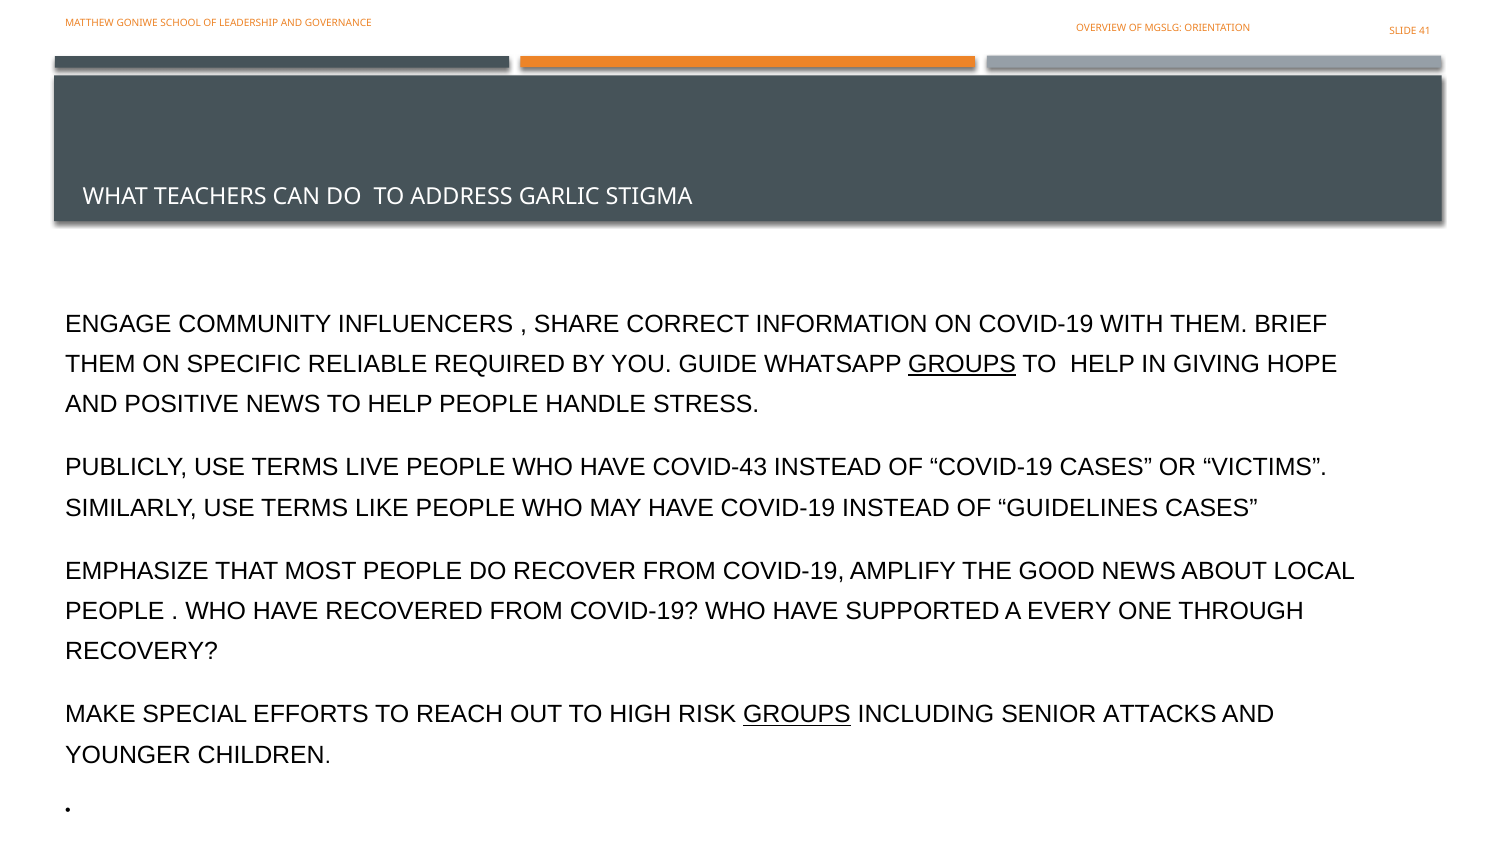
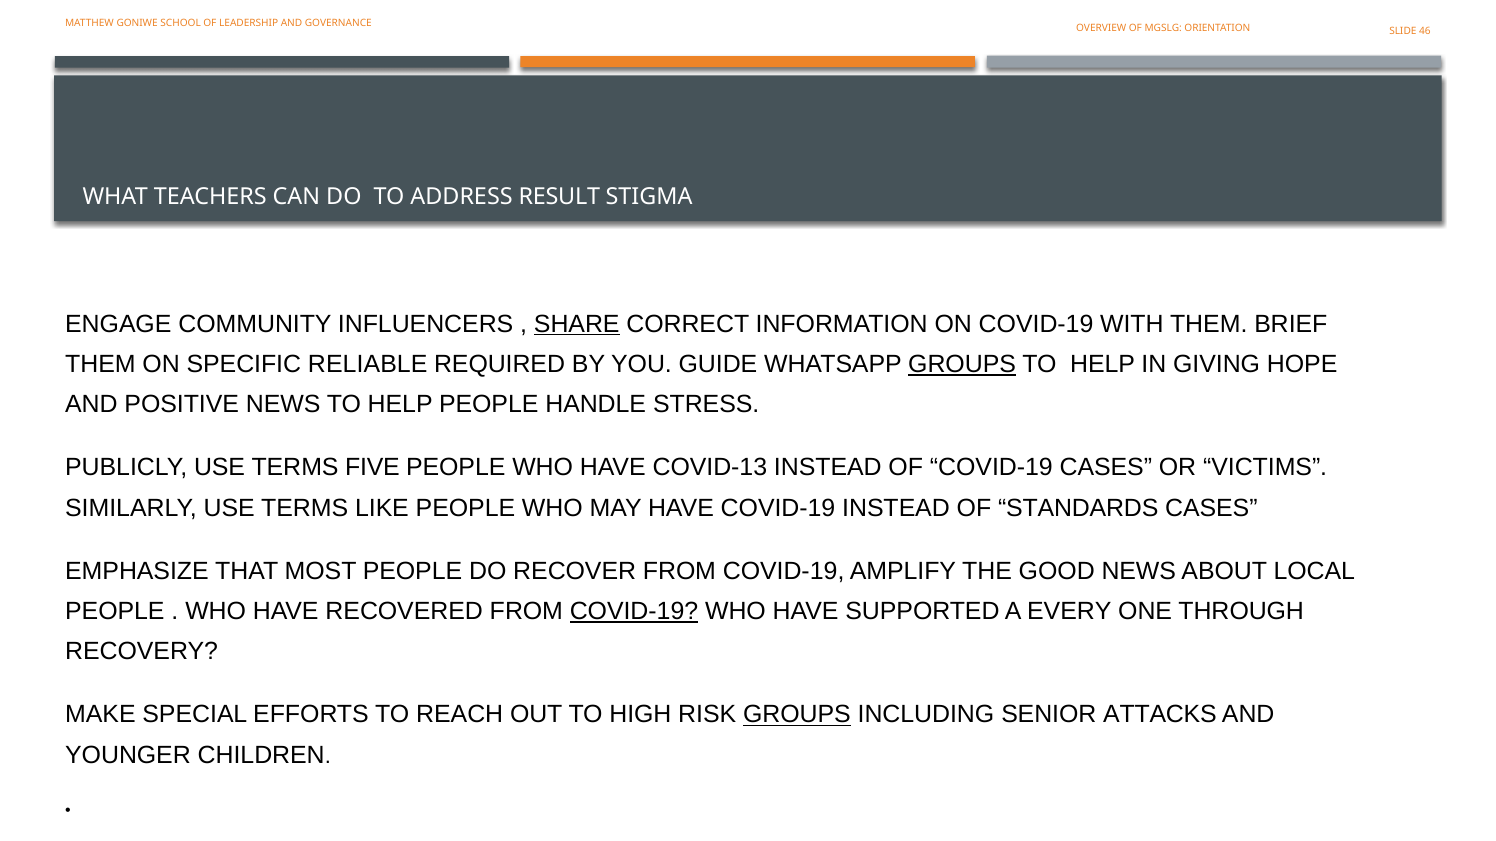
41: 41 -> 46
GARLIC: GARLIC -> RESULT
SHARE underline: none -> present
LIVE: LIVE -> FIVE
COVID-43: COVID-43 -> COVID-13
GUIDELINES: GUIDELINES -> STANDARDS
COVID-19 at (634, 612) underline: none -> present
